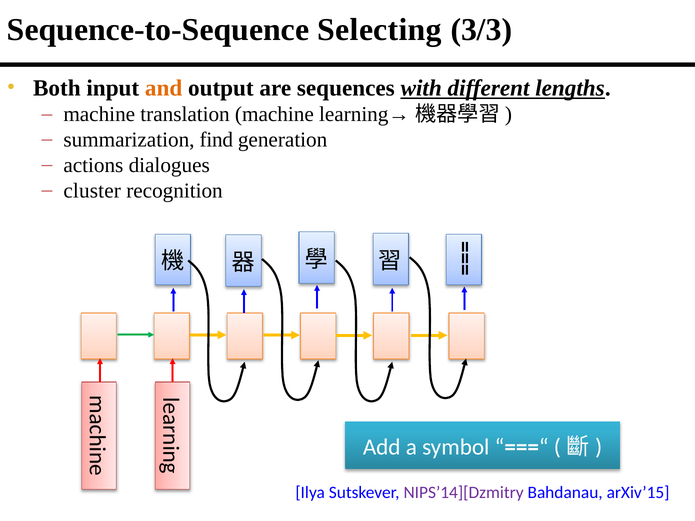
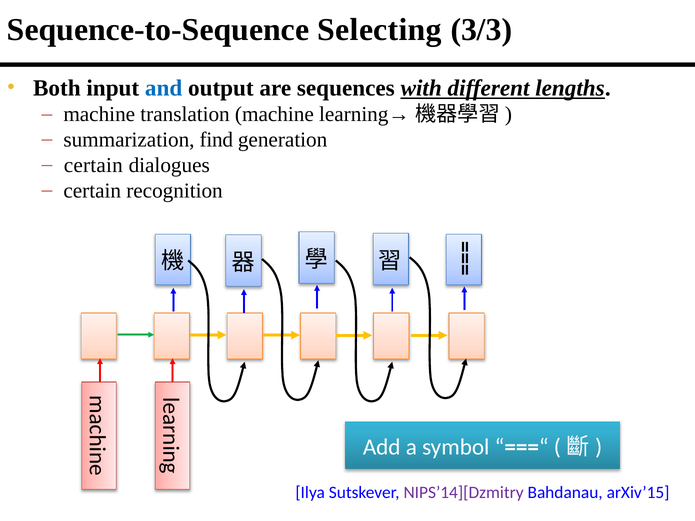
and colour: orange -> blue
actions at (93, 165): actions -> certain
cluster at (92, 191): cluster -> certain
